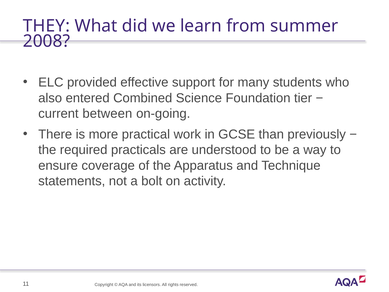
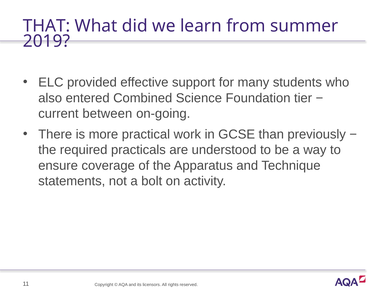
THEY: THEY -> THAT
2008: 2008 -> 2019
